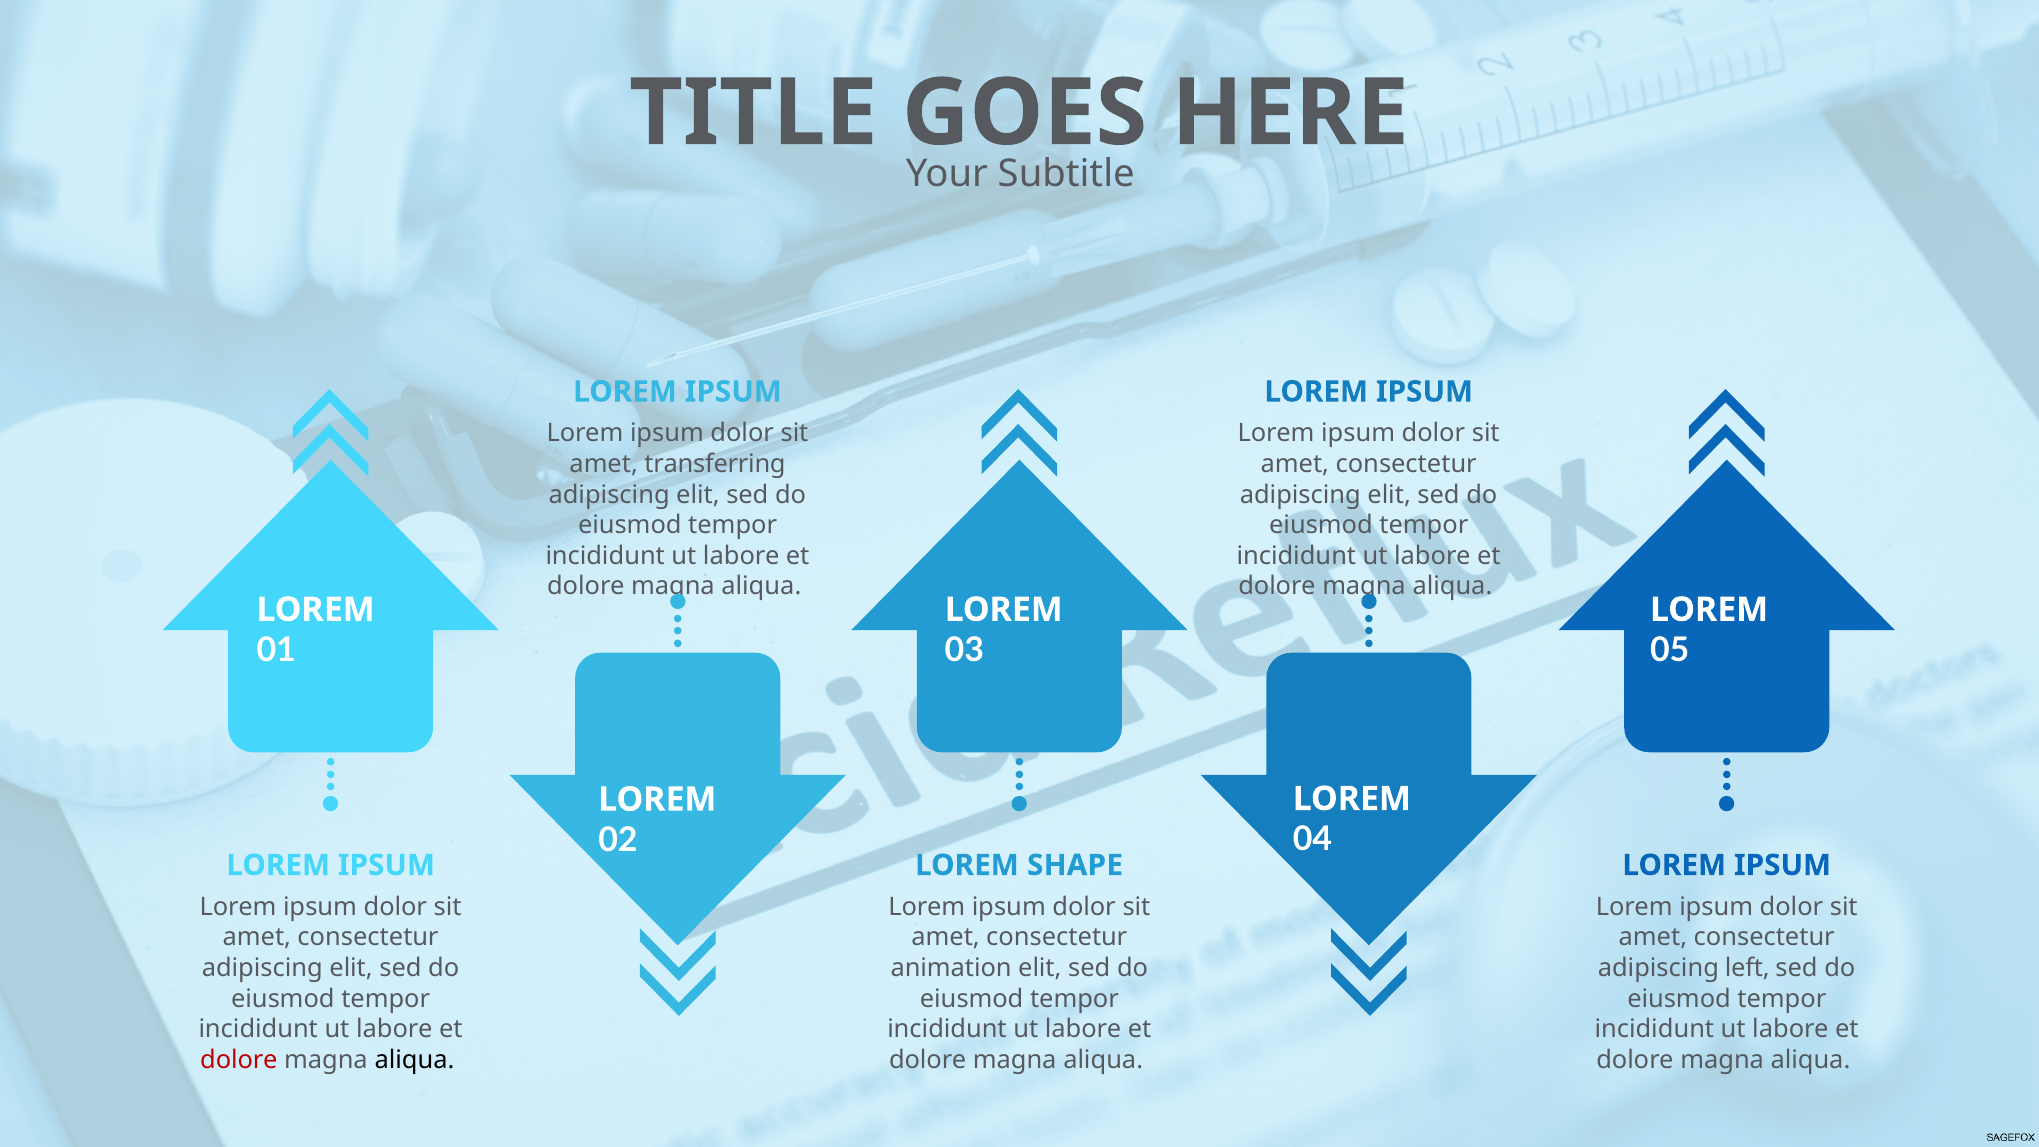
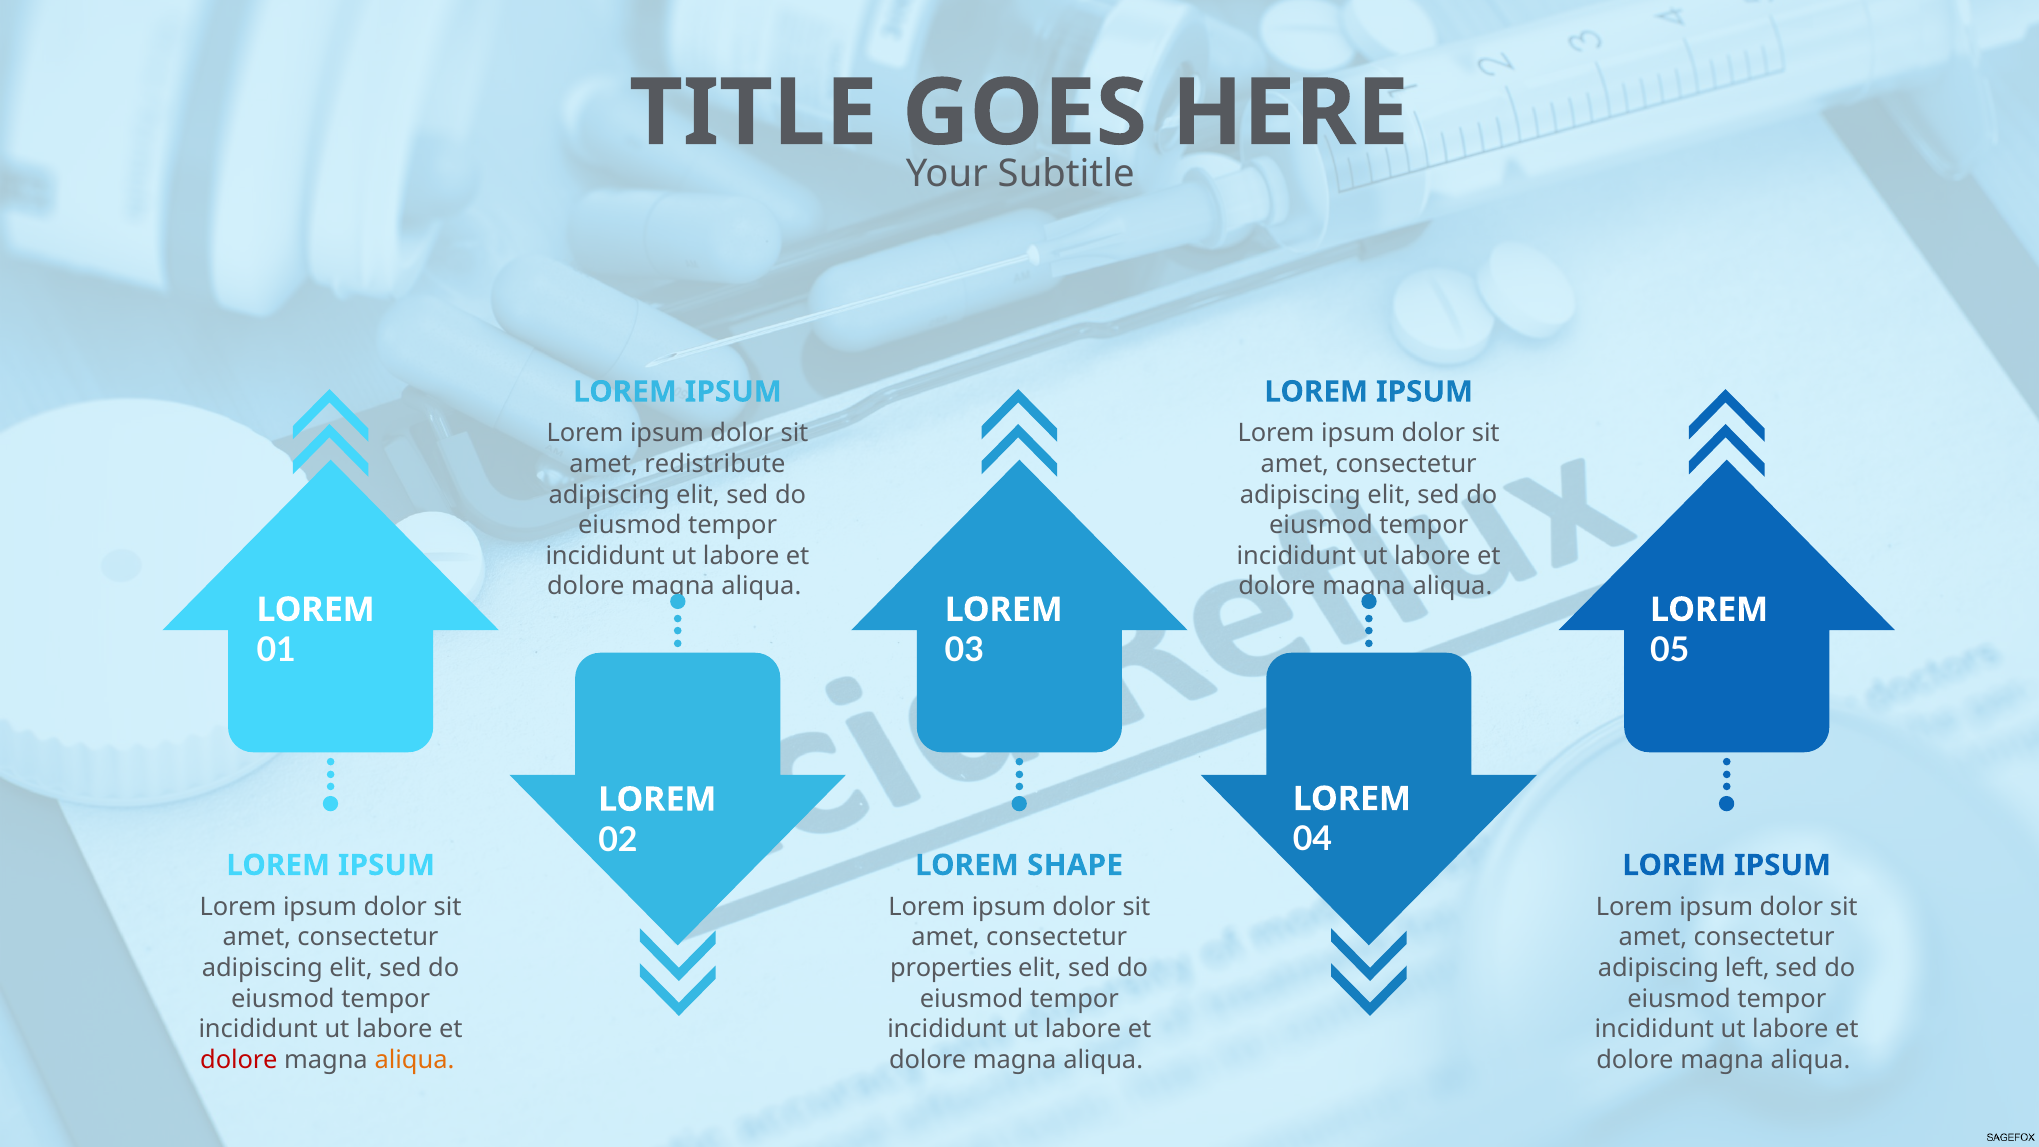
transferring: transferring -> redistribute
animation: animation -> properties
aliqua at (415, 1060) colour: black -> orange
